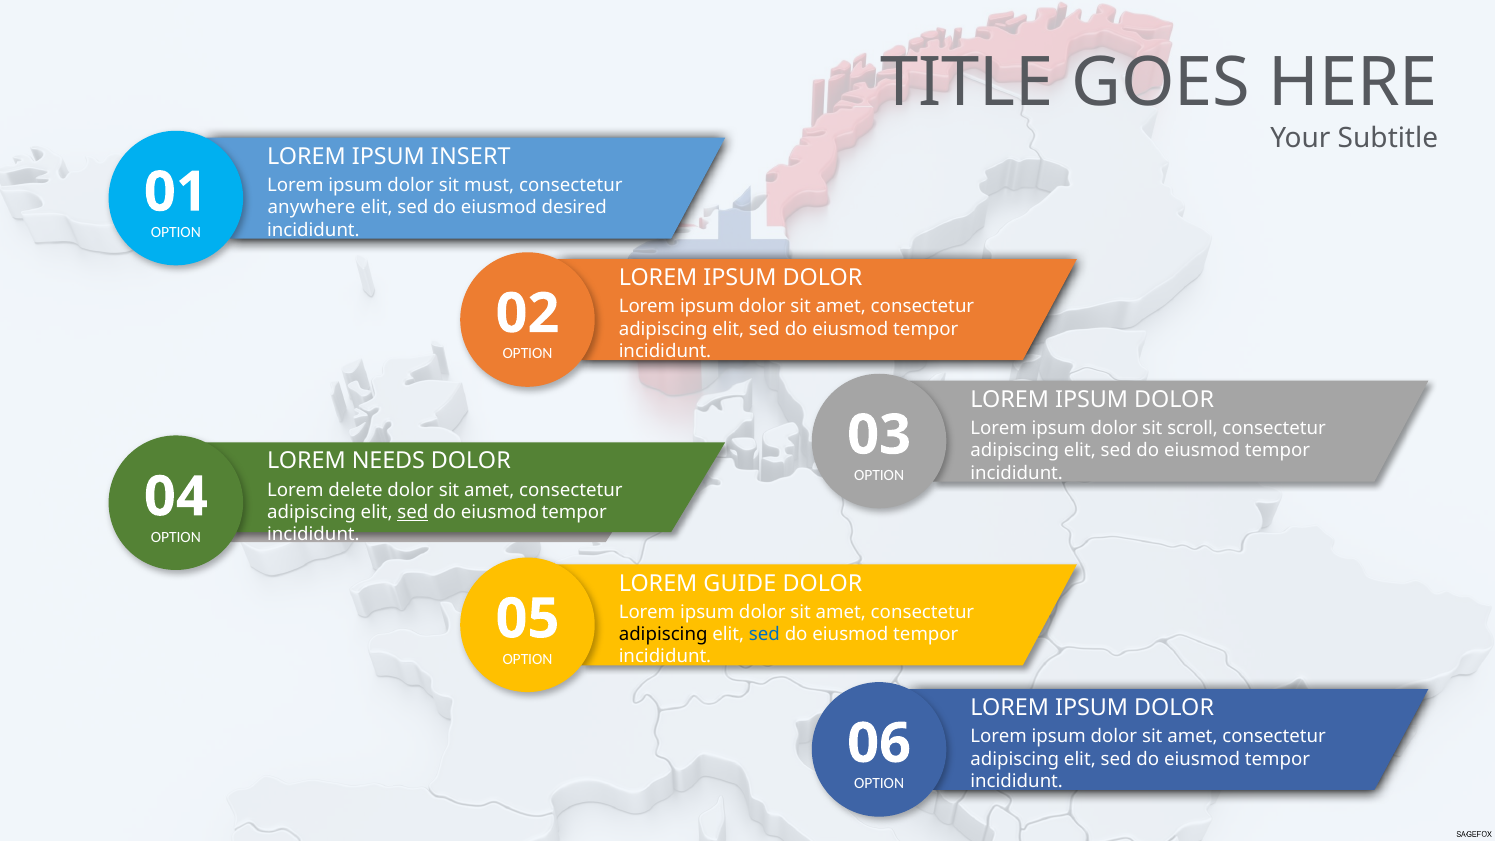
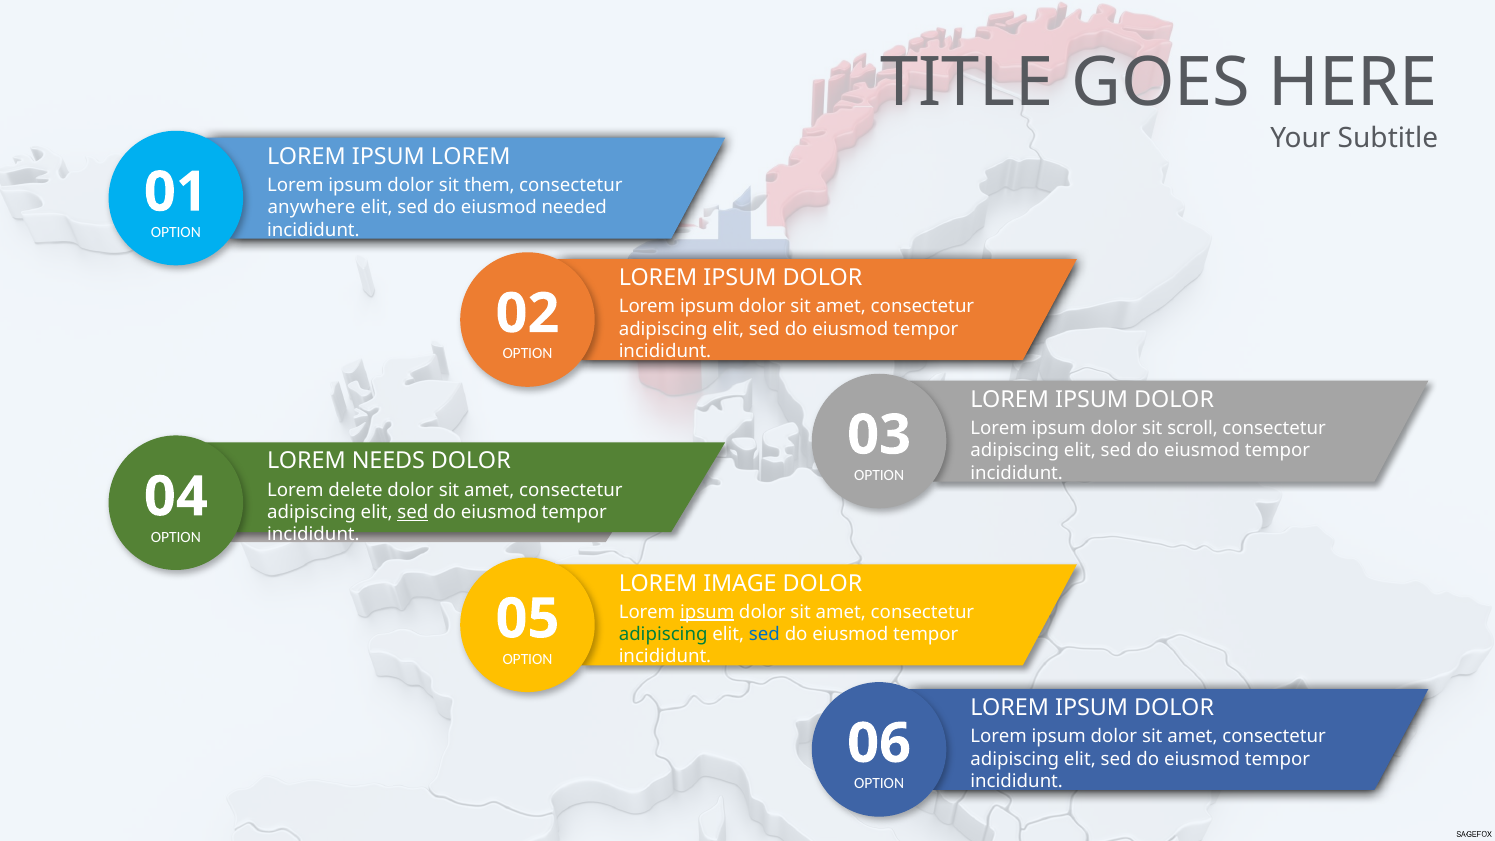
IPSUM INSERT: INSERT -> LOREM
must: must -> them
desired: desired -> needed
GUIDE: GUIDE -> IMAGE
ipsum at (707, 612) underline: none -> present
adipiscing at (663, 634) colour: black -> green
